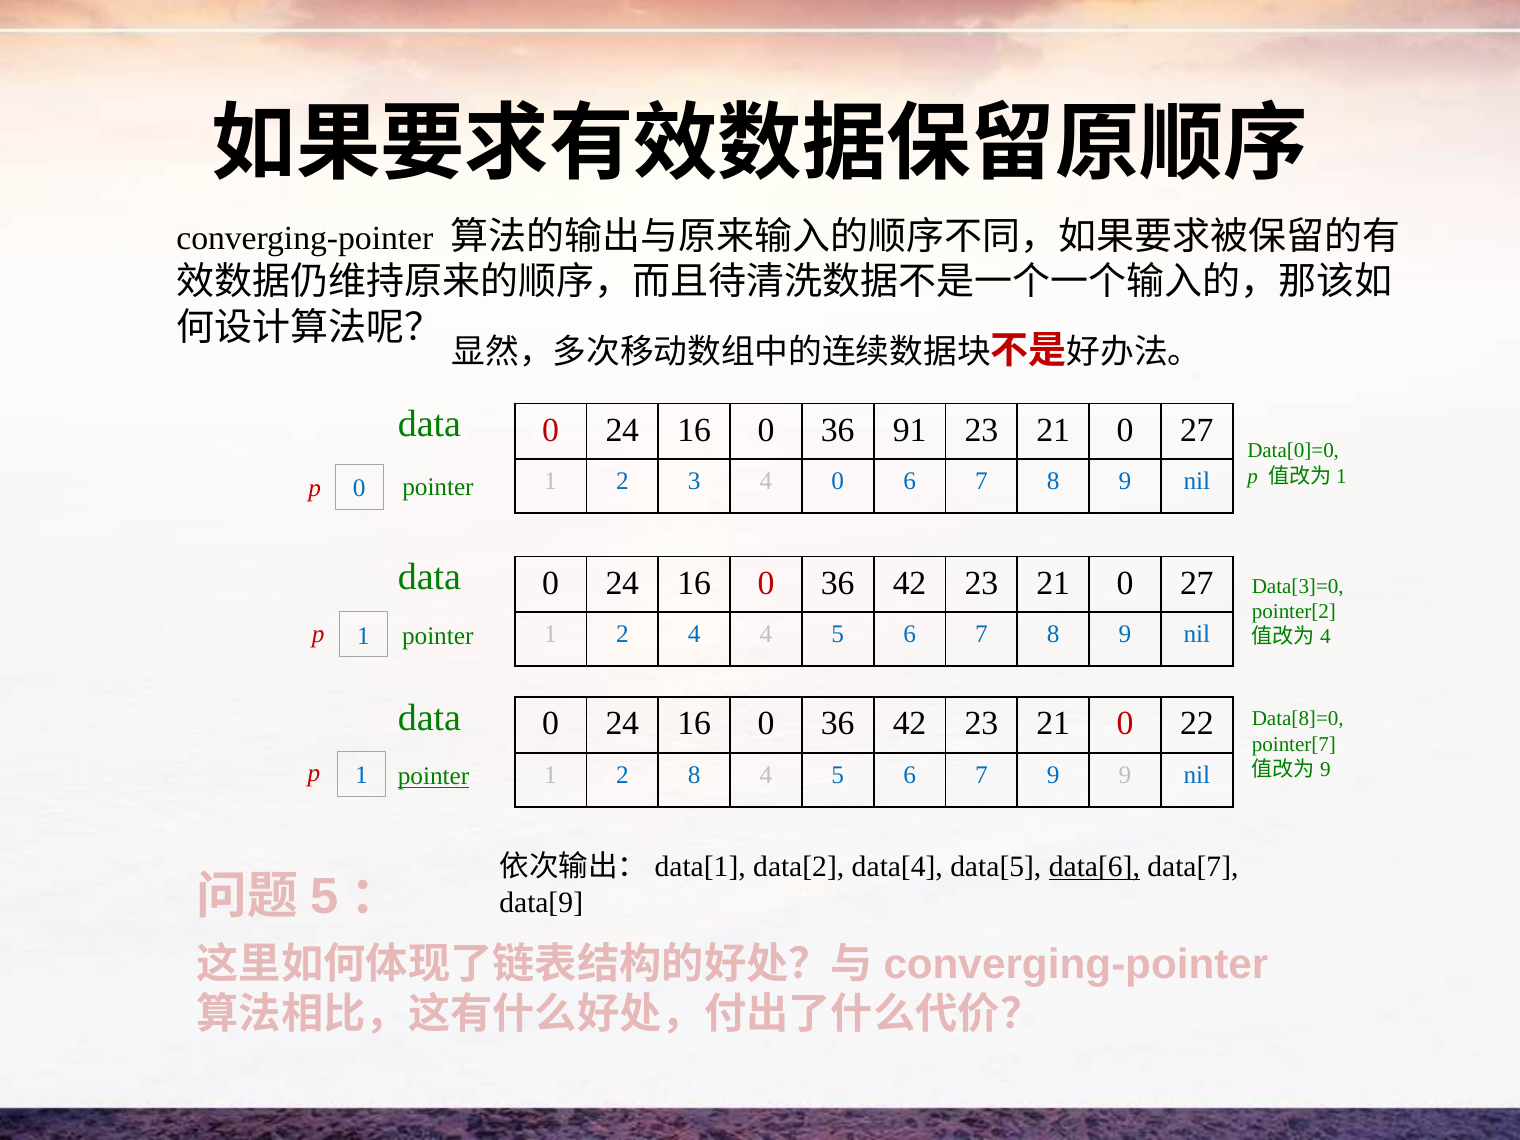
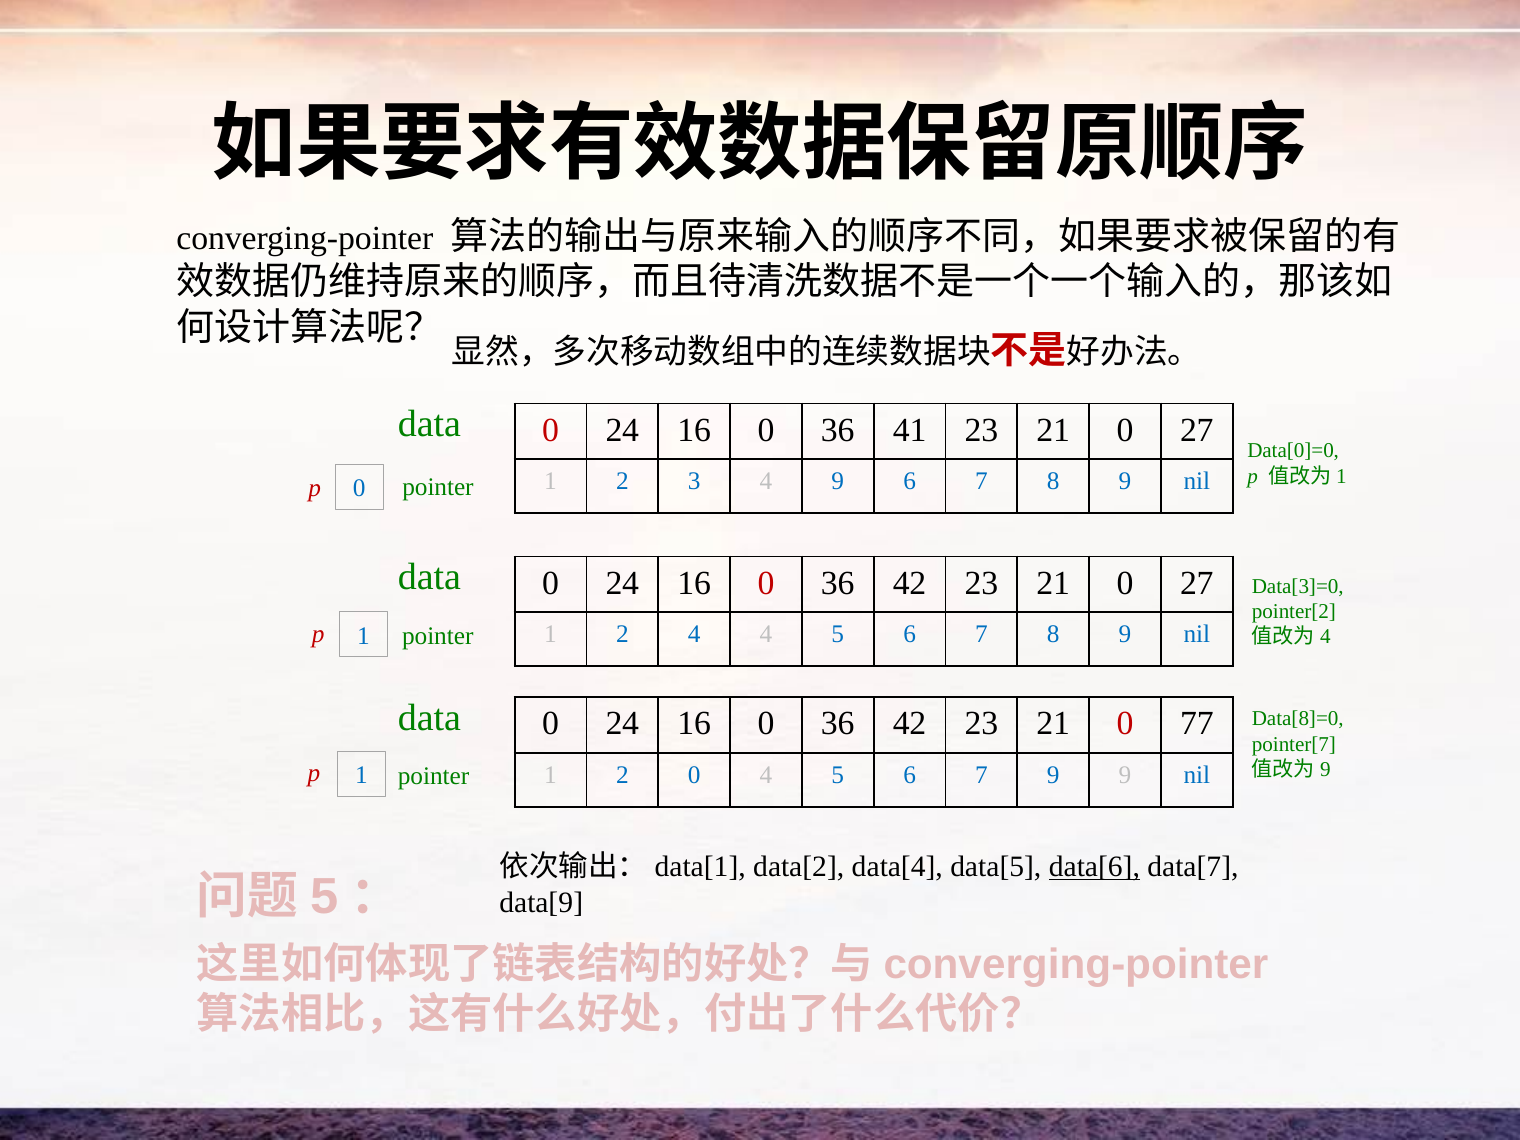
91: 91 -> 41
4 0: 0 -> 9
22: 22 -> 77
2 8: 8 -> 0
pointer at (434, 776) underline: present -> none
